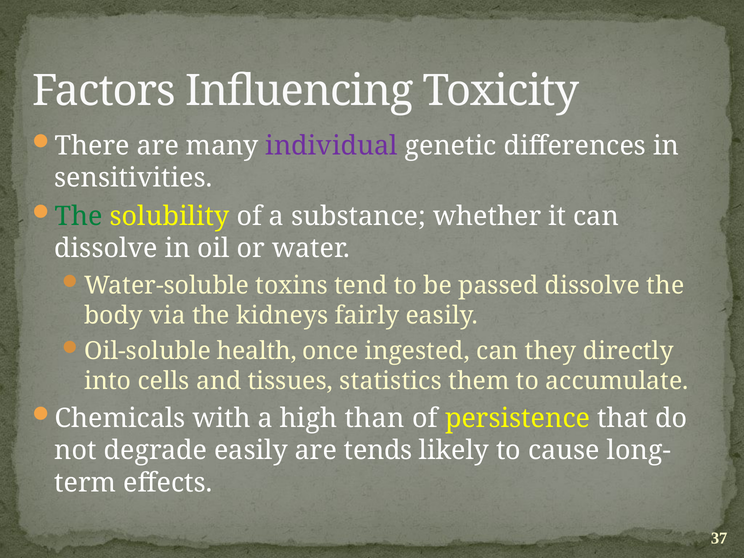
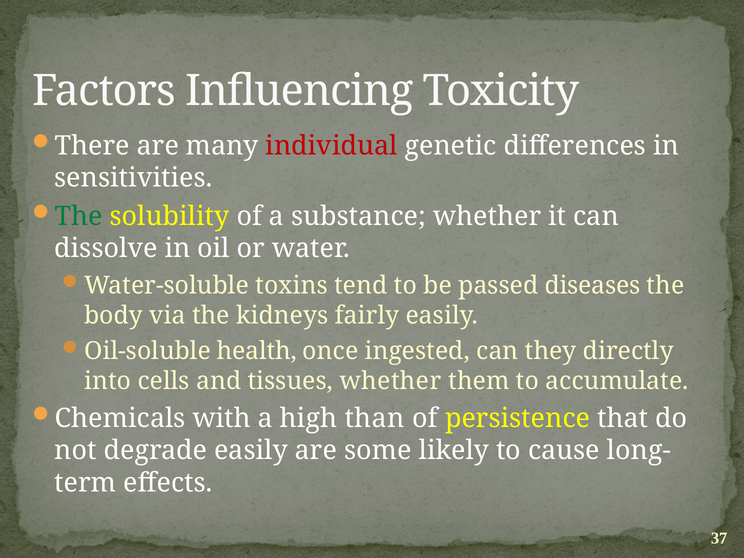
individual colour: purple -> red
passed dissolve: dissolve -> diseases
tissues statistics: statistics -> whether
tends: tends -> some
